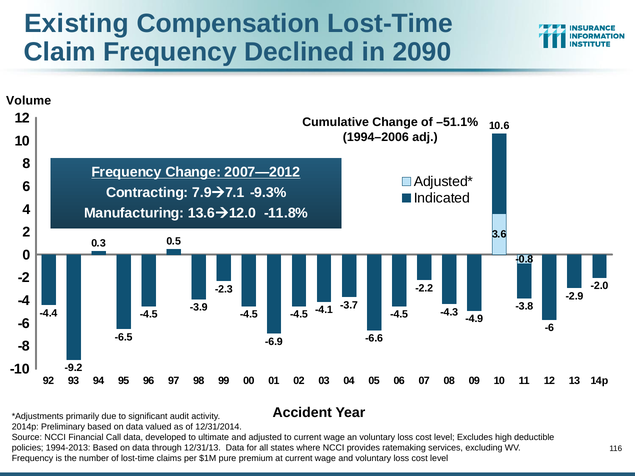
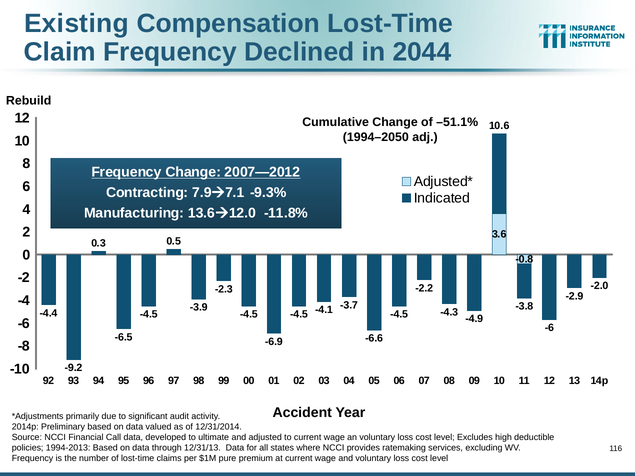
2090: 2090 -> 2044
Volume: Volume -> Rebuild
1994–2006: 1994–2006 -> 1994–2050
